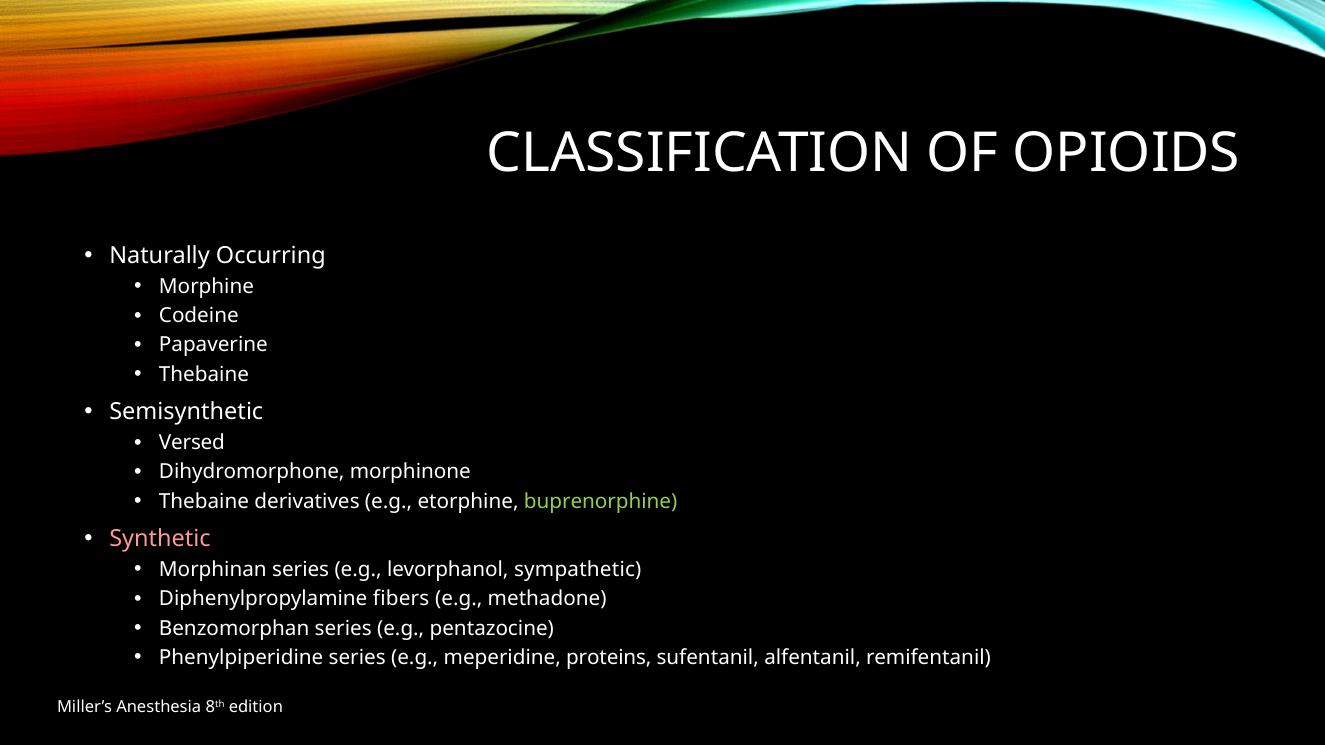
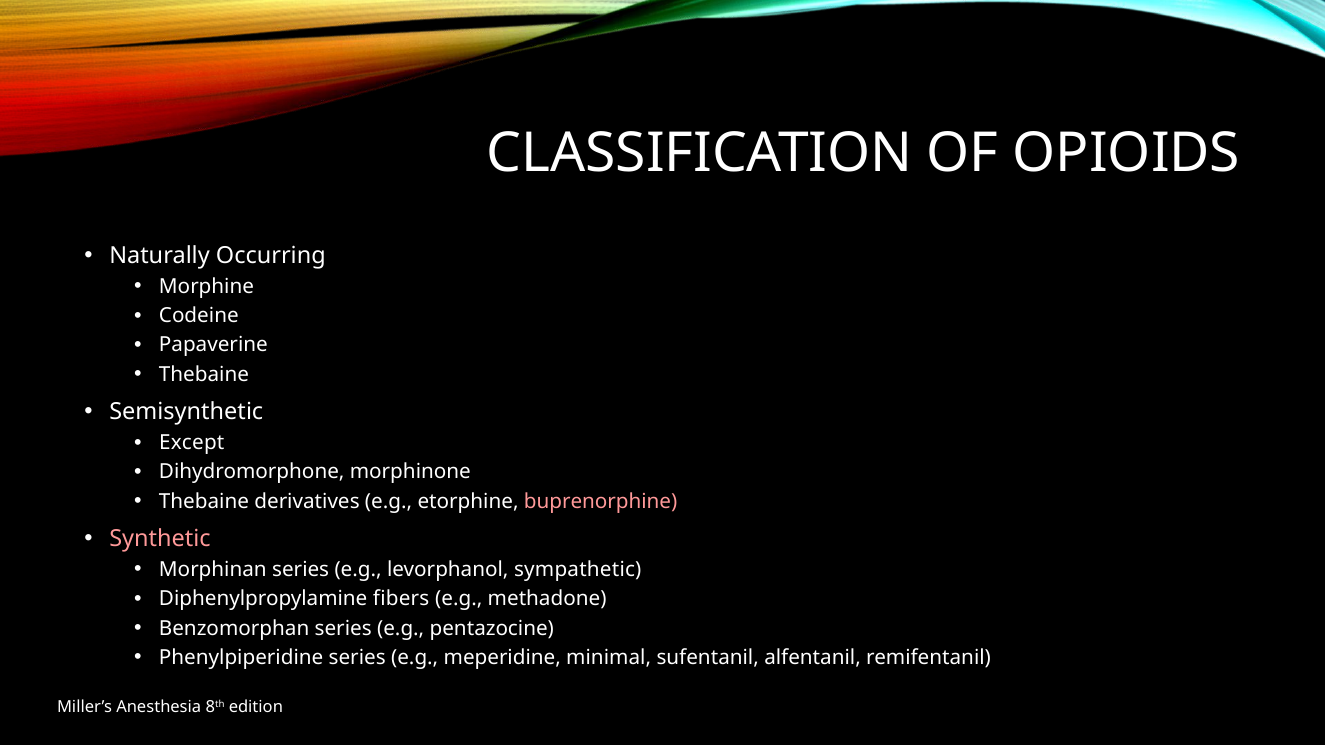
Versed: Versed -> Except
buprenorphine colour: light green -> pink
proteins: proteins -> minimal
